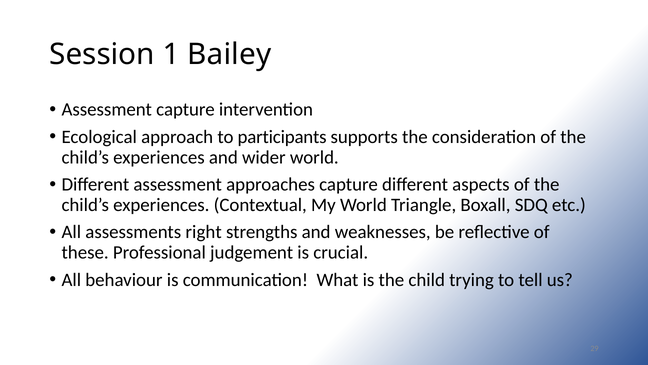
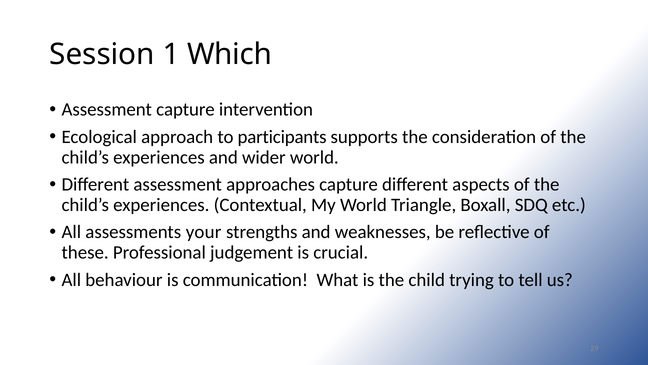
Bailey: Bailey -> Which
right: right -> your
